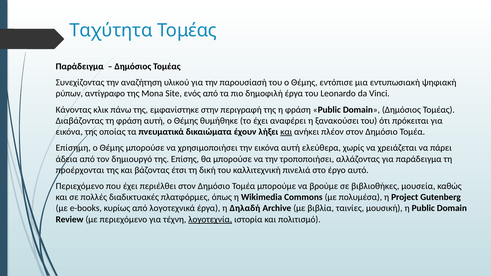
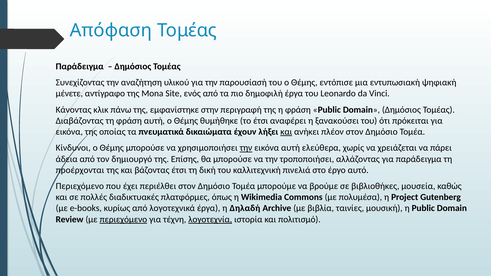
Ταχύτητα: Ταχύτητα -> Απόφαση
ρύπων: ρύπων -> μένετε
το έχει: έχει -> έτσι
Επίσημη: Επίσημη -> Κίνδυνοι
την at (246, 148) underline: none -> present
περιεχόμενο at (123, 219) underline: none -> present
